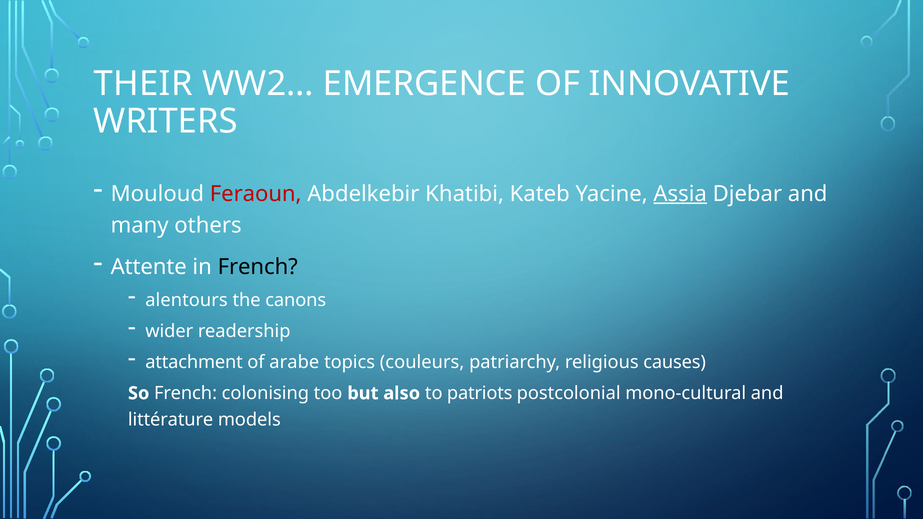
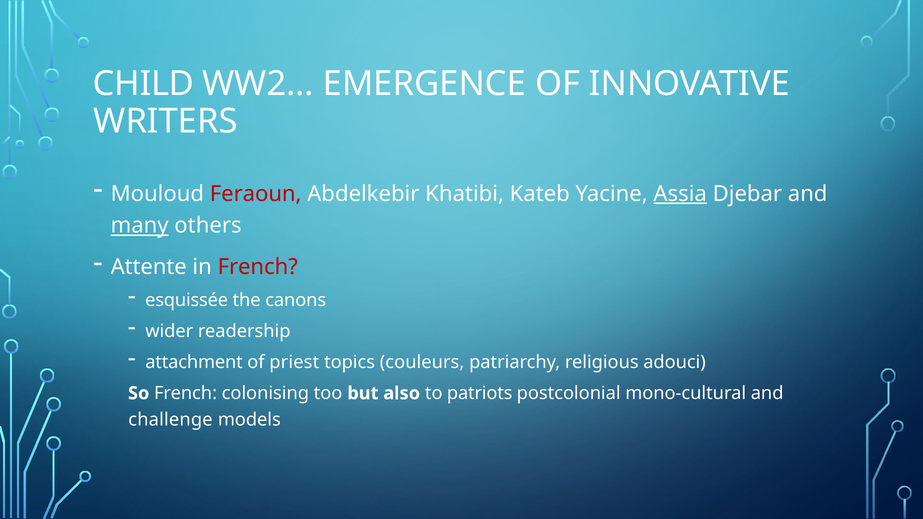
THEIR: THEIR -> CHILD
many underline: none -> present
French at (258, 267) colour: black -> red
alentours: alentours -> esquissée
arabe: arabe -> priest
causes: causes -> adouci
littérature: littérature -> challenge
